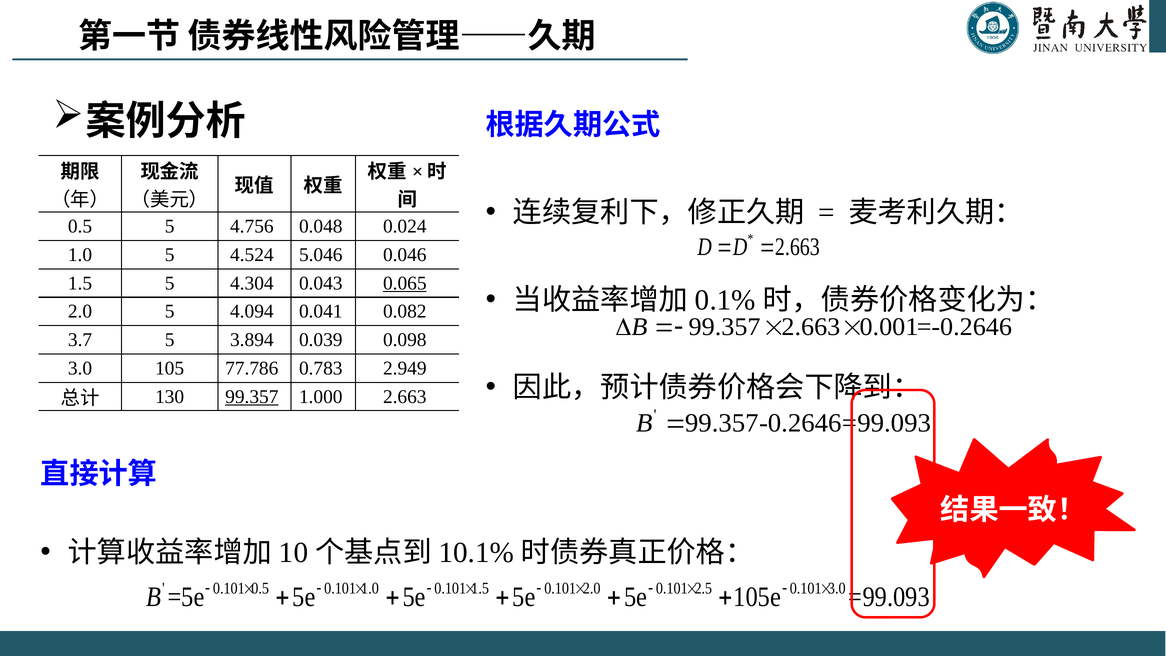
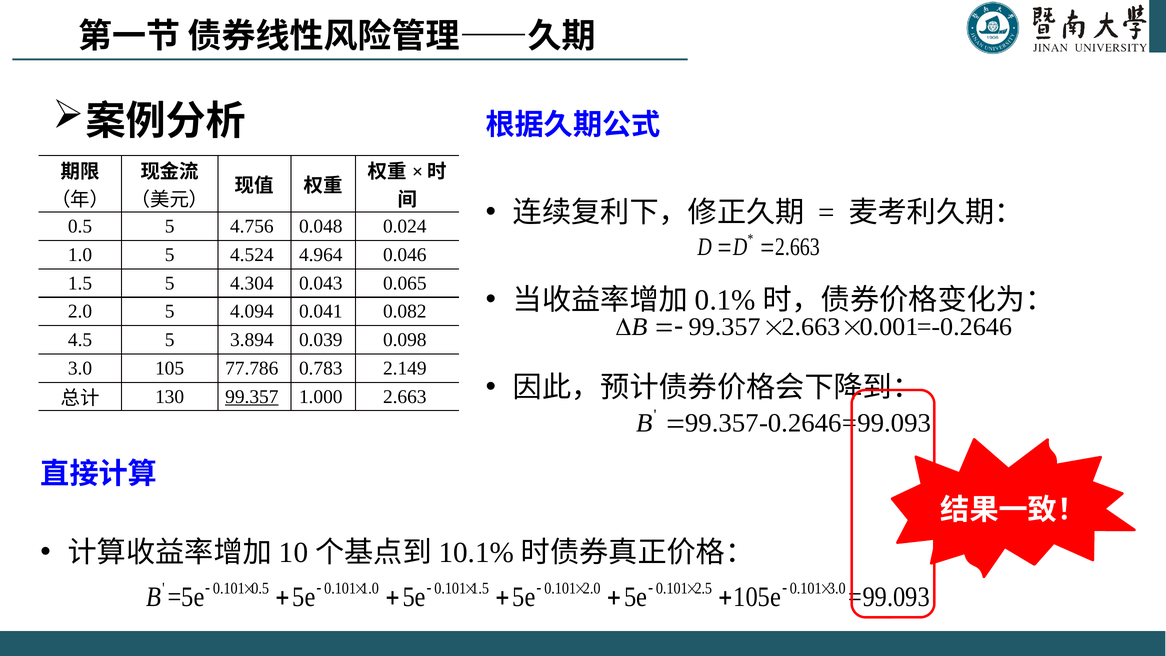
5.046: 5.046 -> 4.964
0.065 underline: present -> none
3.7: 3.7 -> 4.5
2.949: 2.949 -> 2.149
